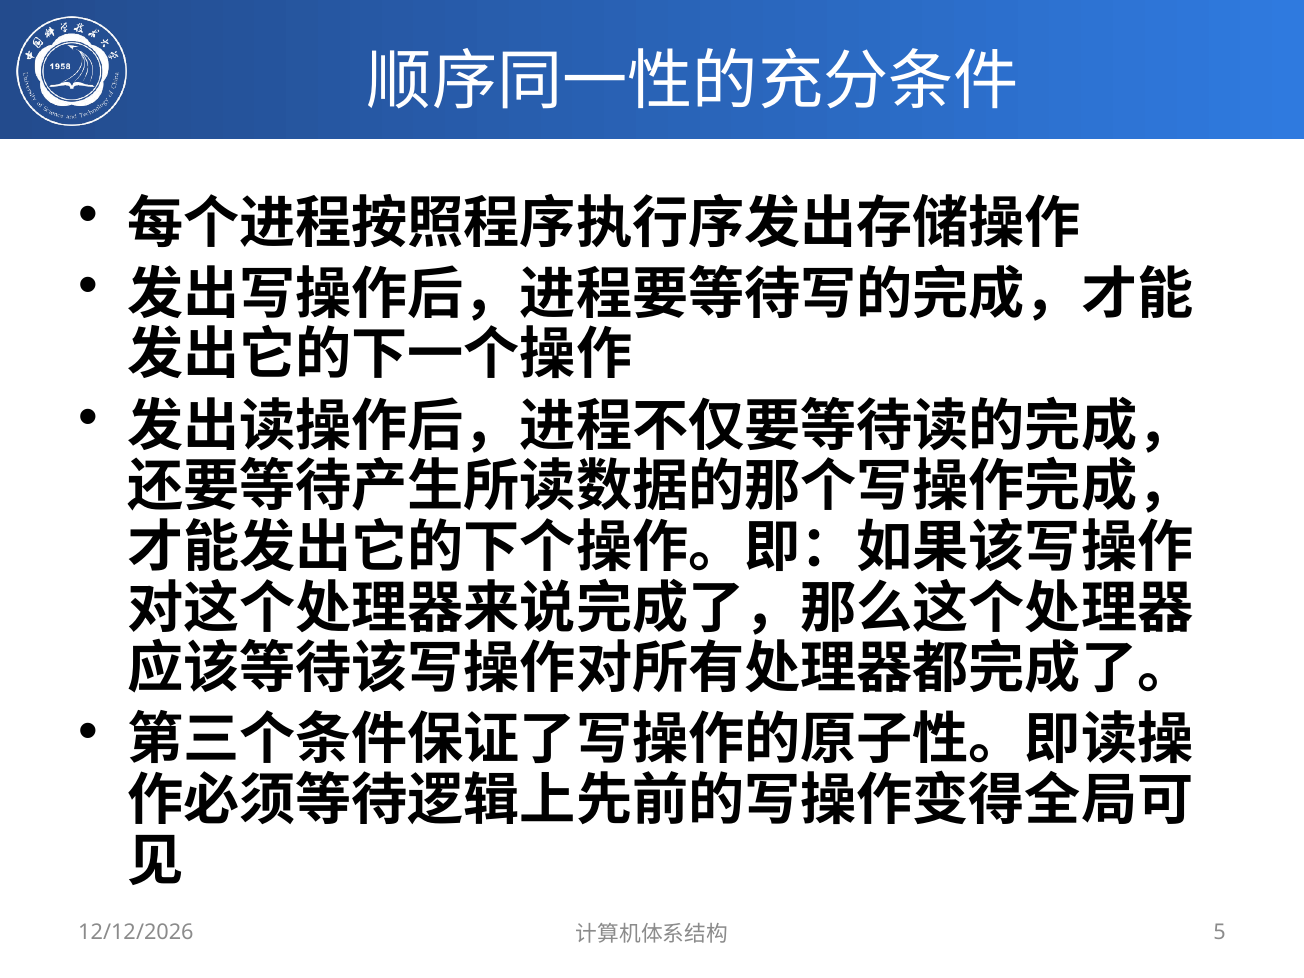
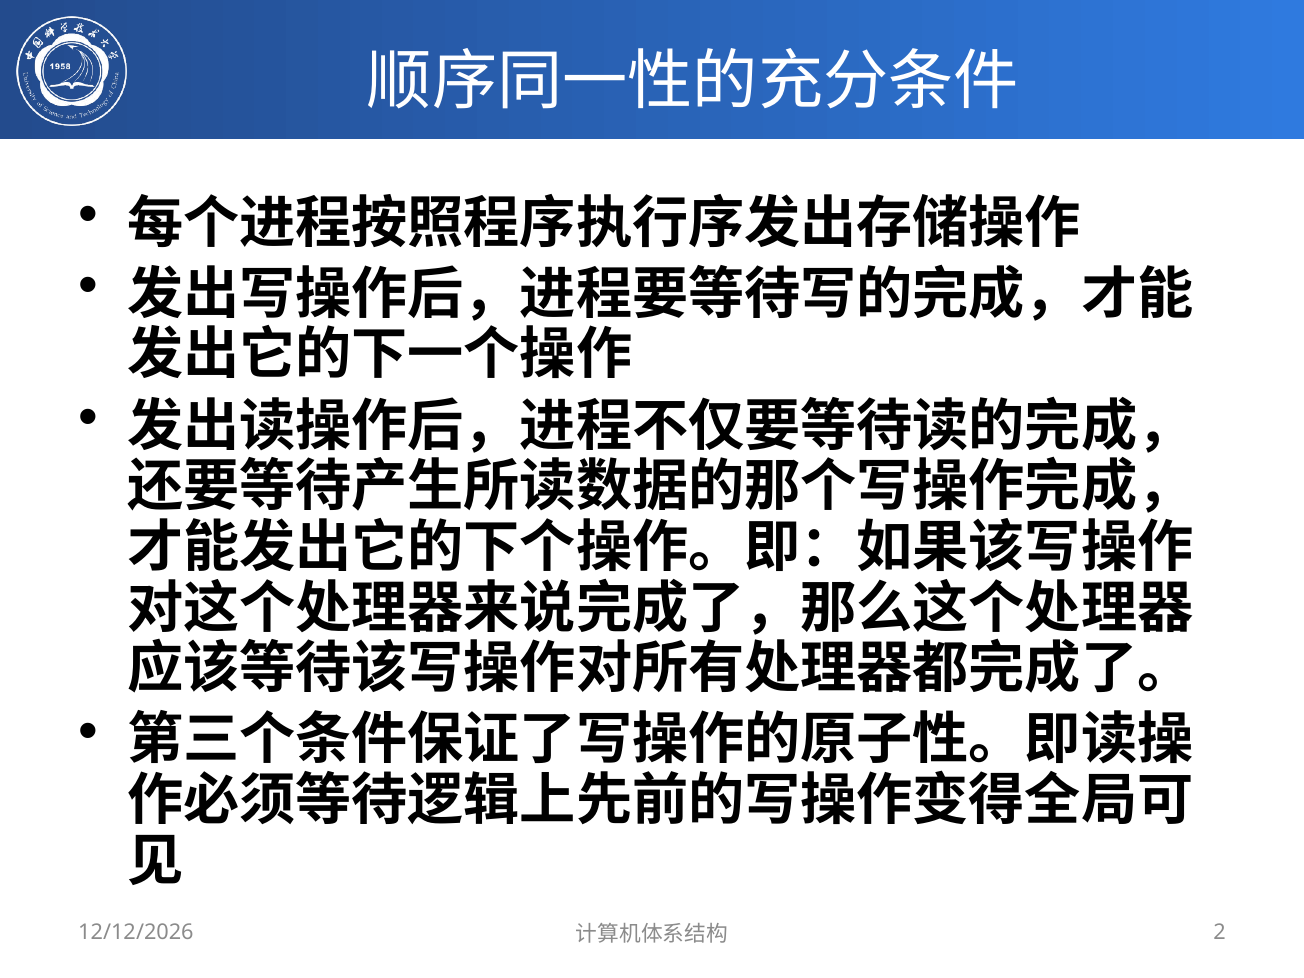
5: 5 -> 2
